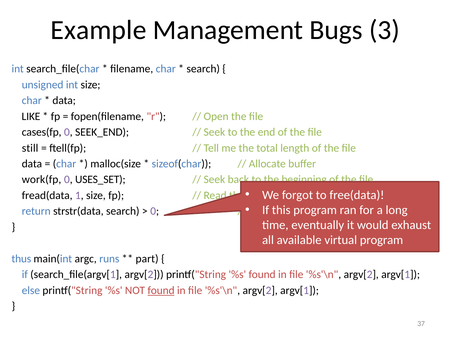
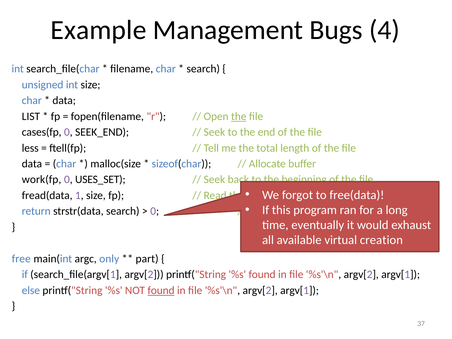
3: 3 -> 4
LIKE: LIKE -> LIST
the at (239, 116) underline: none -> present
still: still -> less
virtual program: program -> creation
thus: thus -> free
runs: runs -> only
